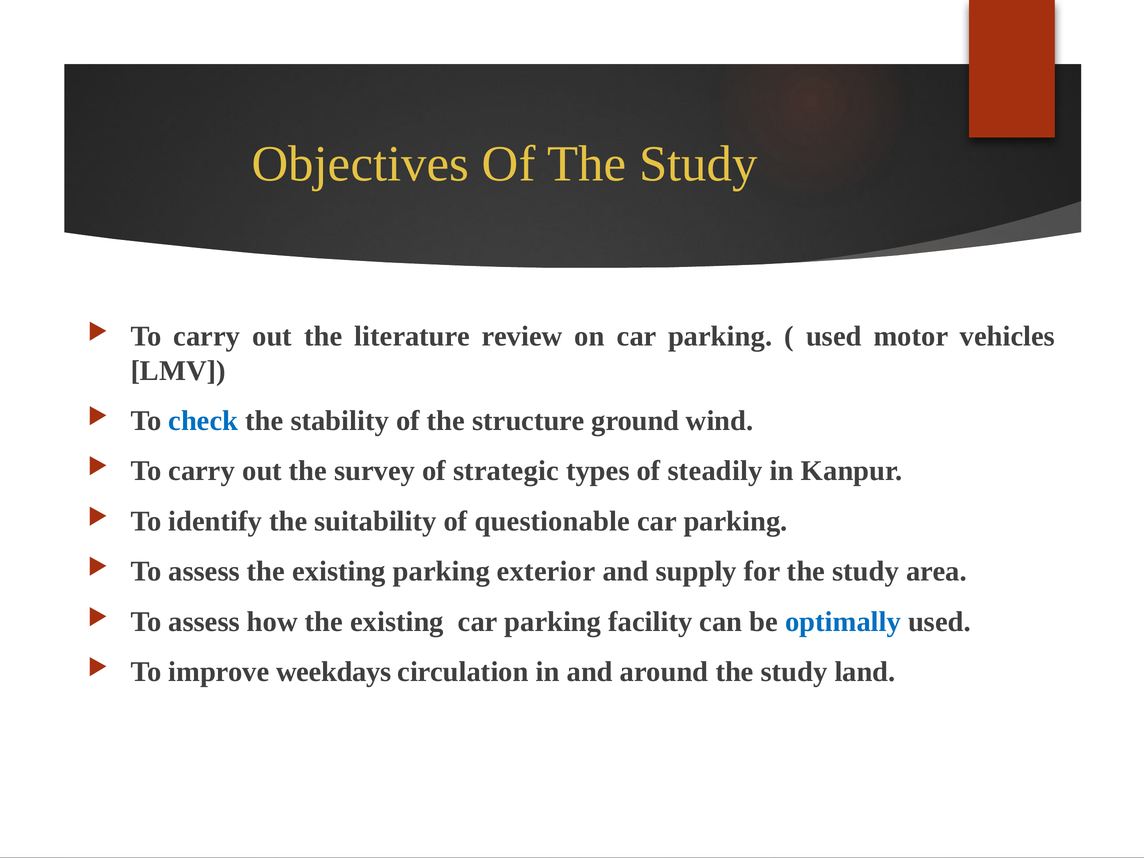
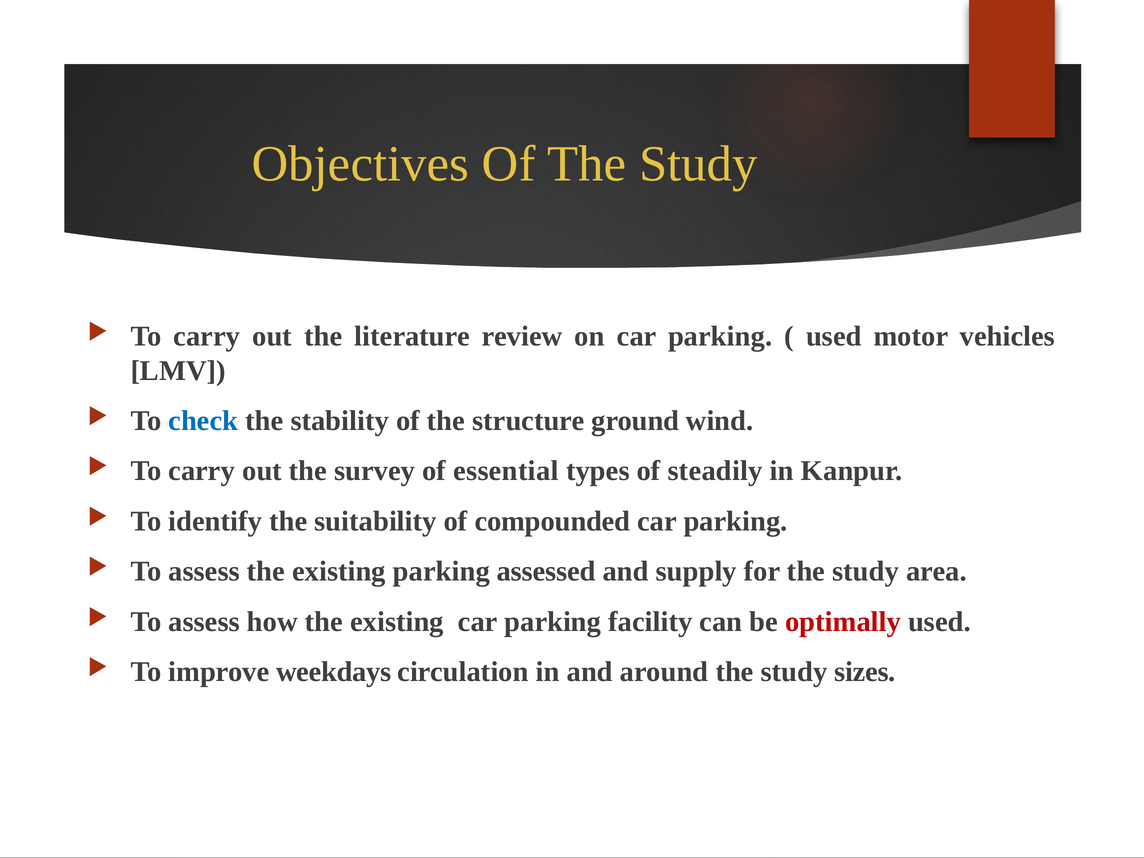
strategic: strategic -> essential
questionable: questionable -> compounded
exterior: exterior -> assessed
optimally colour: blue -> red
land: land -> sizes
